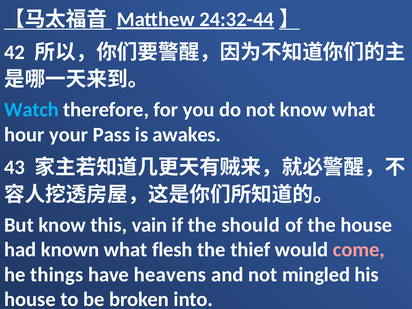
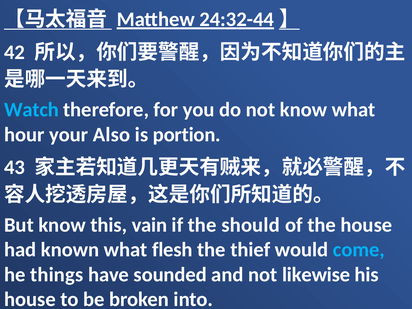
Pass: Pass -> Also
awakes: awakes -> portion
come colour: pink -> light blue
heavens: heavens -> sounded
mingled: mingled -> likewise
